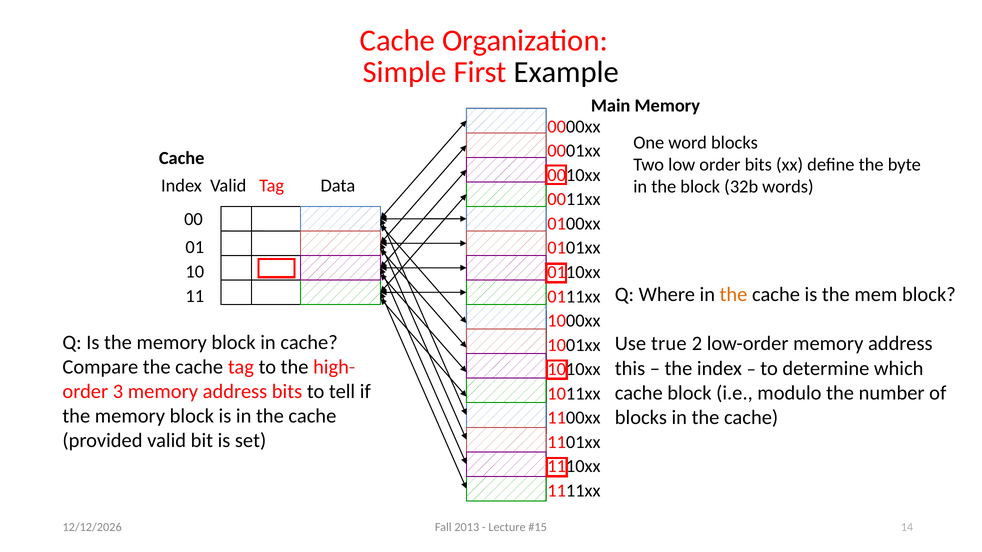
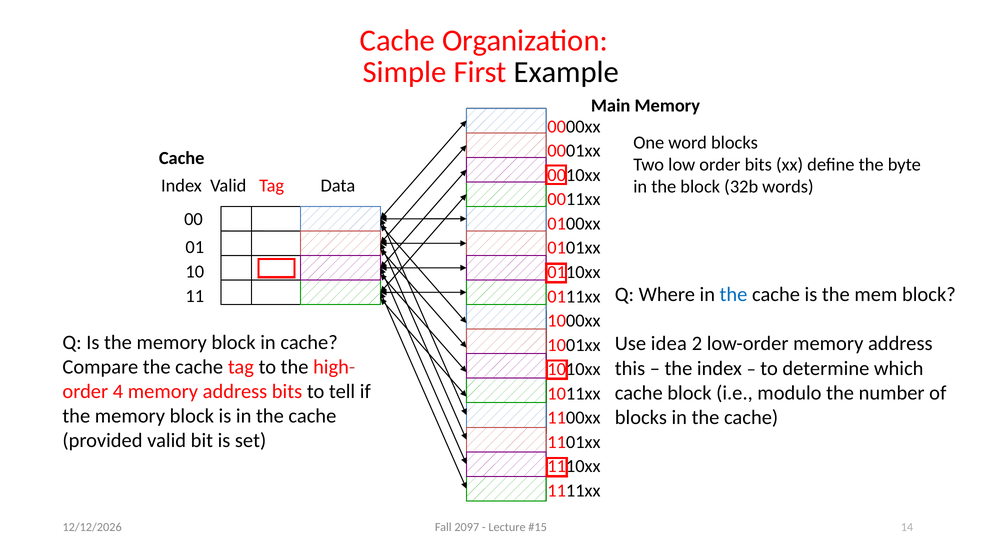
the at (734, 295) colour: orange -> blue
true: true -> idea
3: 3 -> 4
2013: 2013 -> 2097
